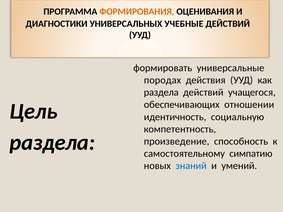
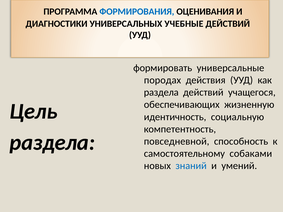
ФОРМИРОВАНИЯ colour: orange -> blue
отношении: отношении -> жизненную
произведение: произведение -> повседневной
симпатию: симпатию -> собаками
